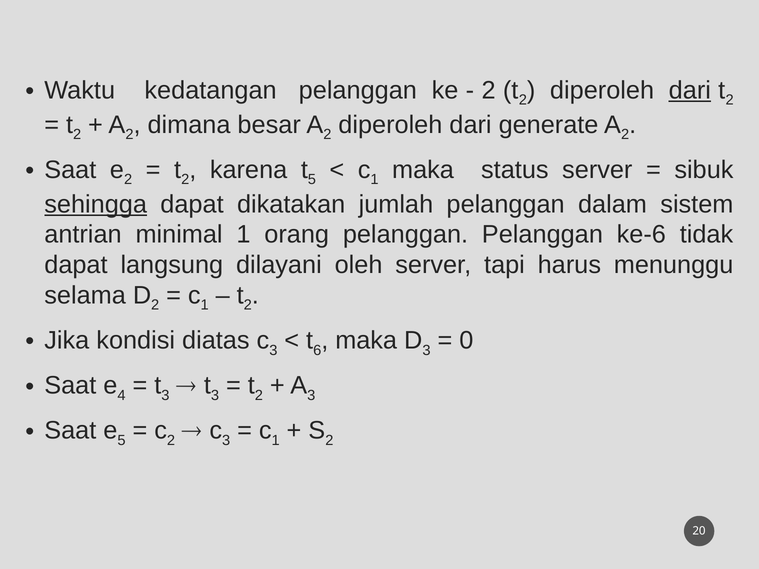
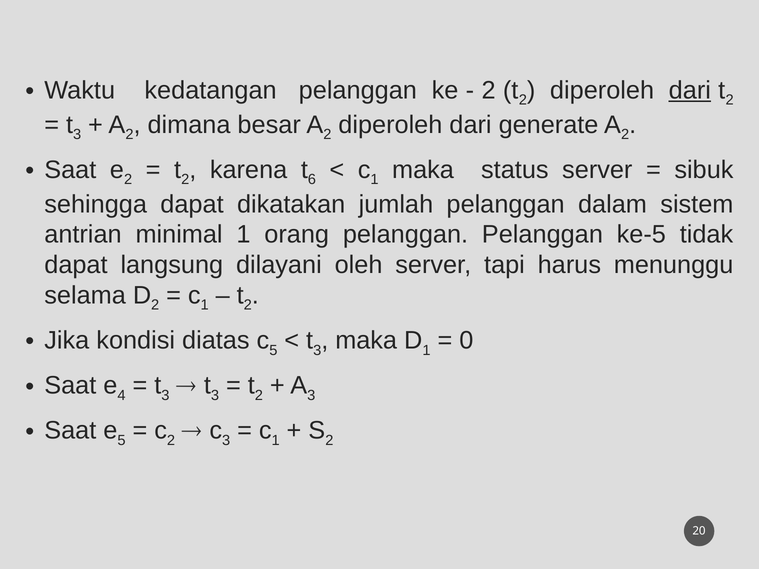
2 at (77, 135): 2 -> 3
5 at (312, 180): 5 -> 6
sehingga underline: present -> none
ke-6: ke-6 -> ke-5
3 at (273, 350): 3 -> 5
6 at (317, 350): 6 -> 3
3 at (427, 350): 3 -> 1
